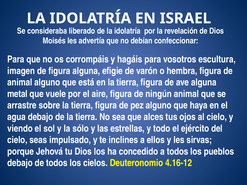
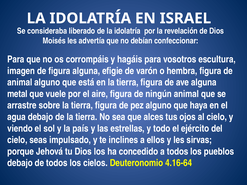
sólo: sólo -> país
4.16-12: 4.16-12 -> 4.16-64
